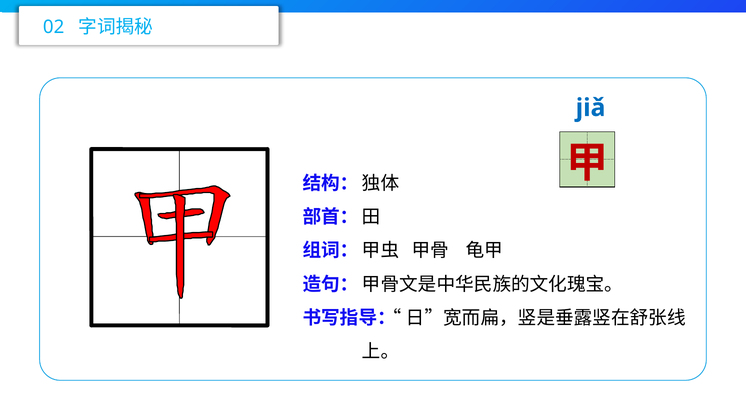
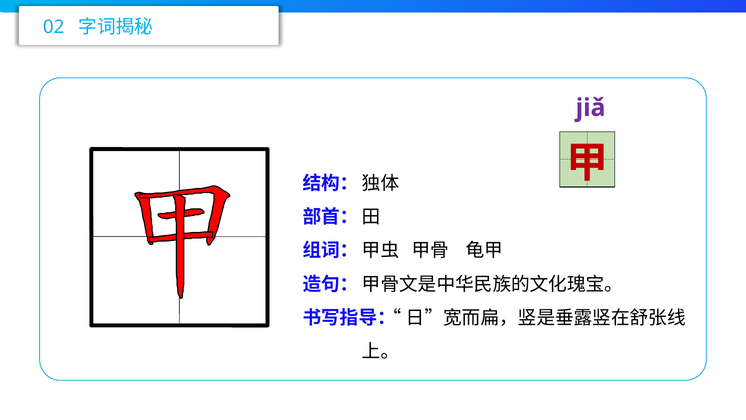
jiǎ colour: blue -> purple
